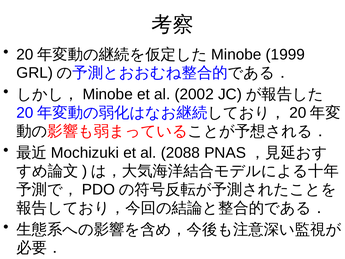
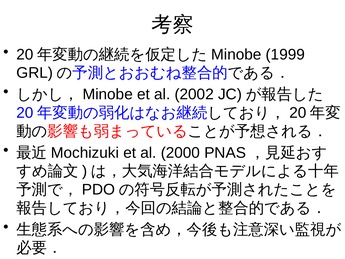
2088: 2088 -> 2000
